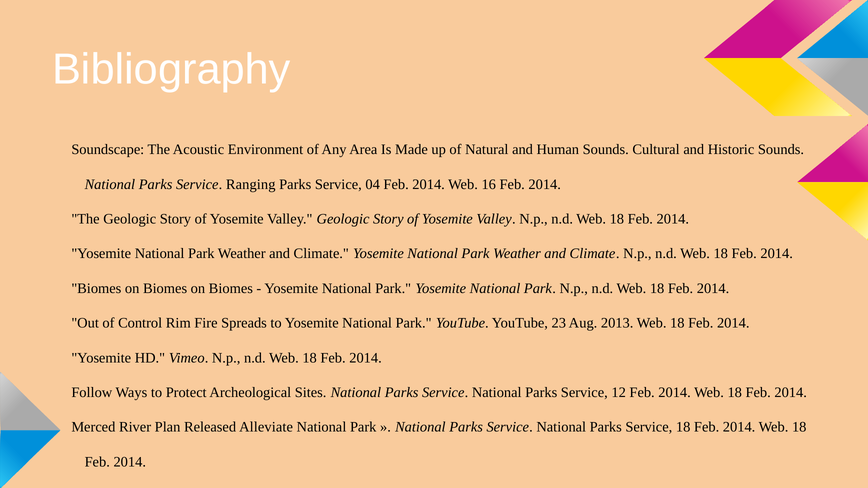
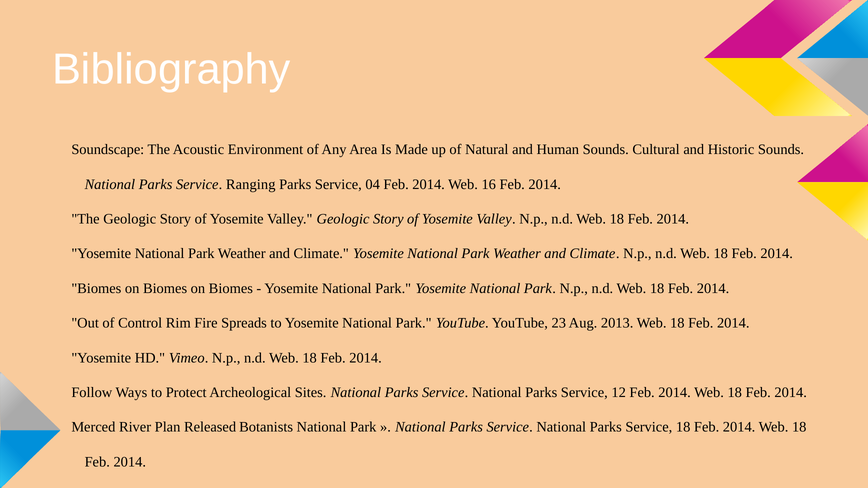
Alleviate: Alleviate -> Botanists
